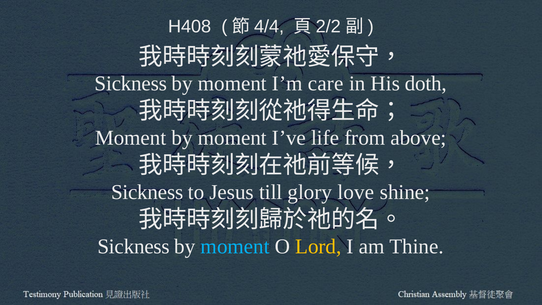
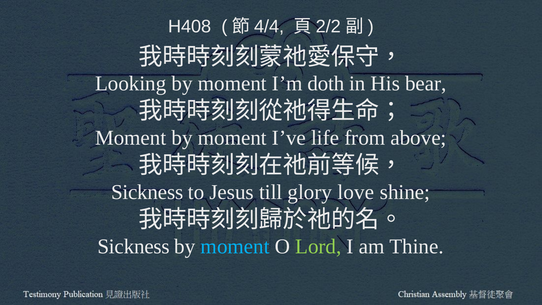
Sickness at (131, 84): Sickness -> Looking
care: care -> doth
doth: doth -> bear
Lord colour: yellow -> light green
